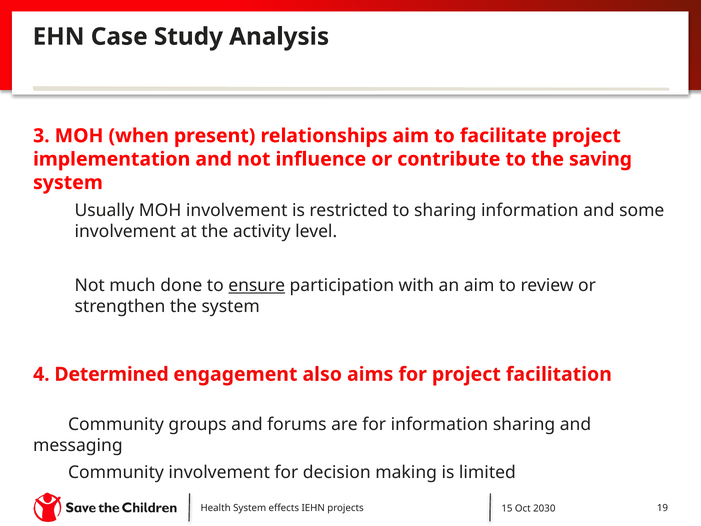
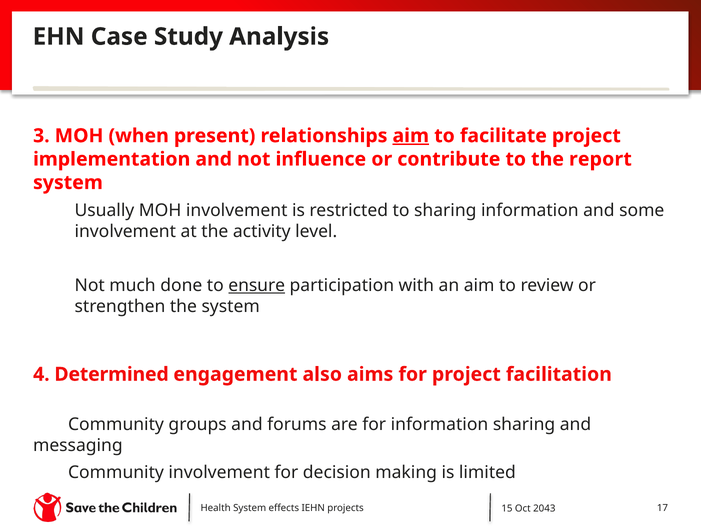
aim at (411, 136) underline: none -> present
saving: saving -> report
19: 19 -> 17
2030: 2030 -> 2043
